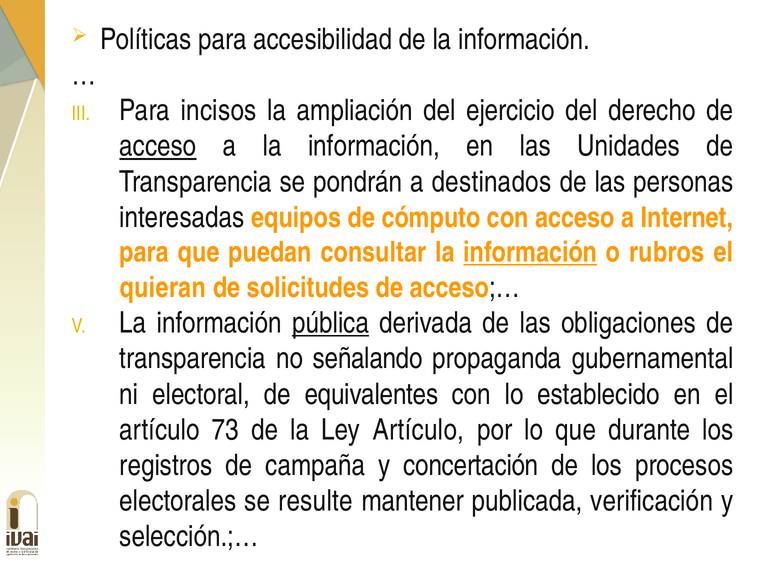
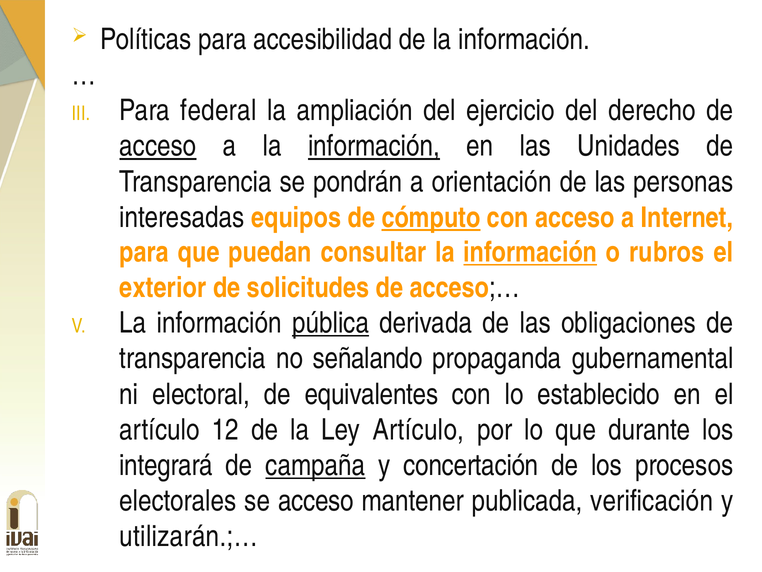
incisos: incisos -> federal
información at (374, 146) underline: none -> present
destinados: destinados -> orientación
cómputo underline: none -> present
quieran: quieran -> exterior
73: 73 -> 12
registros: registros -> integrará
campaña underline: none -> present
se resulte: resulte -> acceso
selección.;…: selección.;… -> utilizarán.;…
